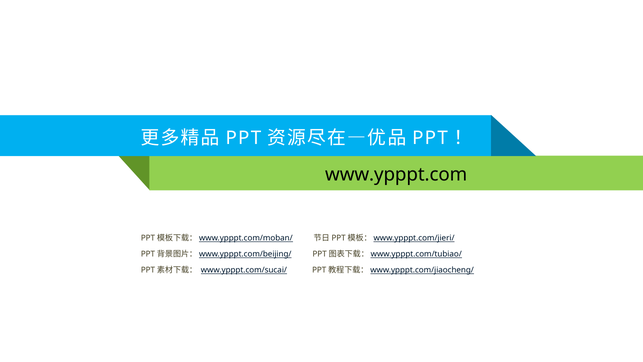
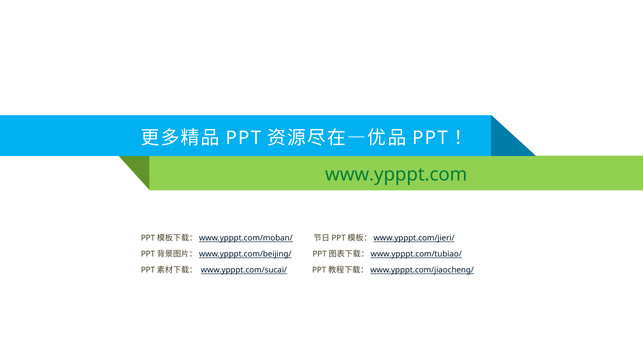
www.ypppt.com colour: black -> green
